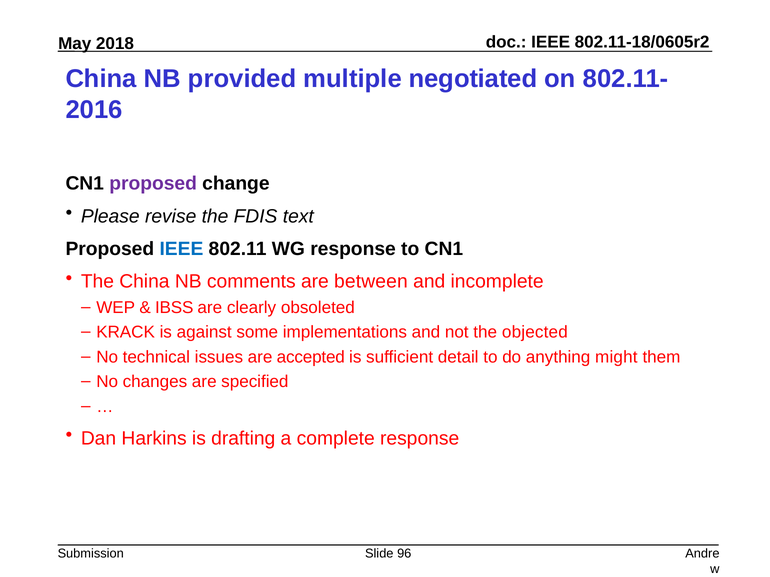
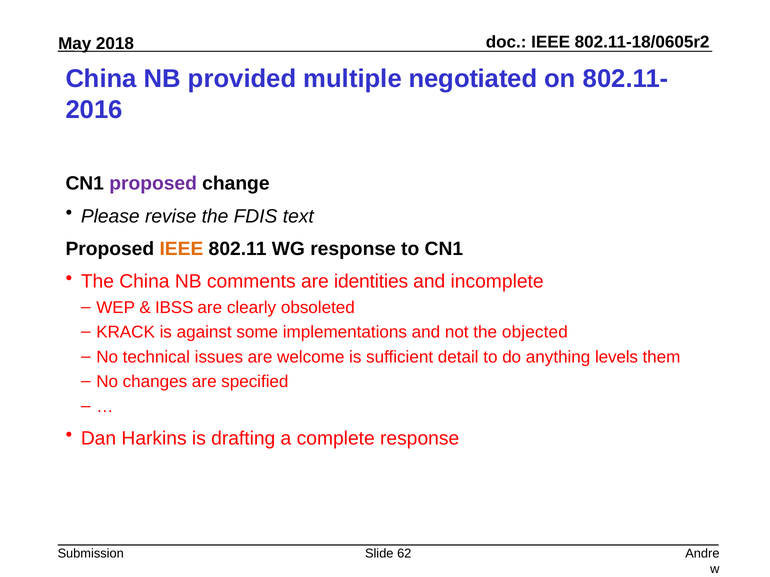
IEEE at (181, 249) colour: blue -> orange
between: between -> identities
accepted: accepted -> welcome
might: might -> levels
96: 96 -> 62
